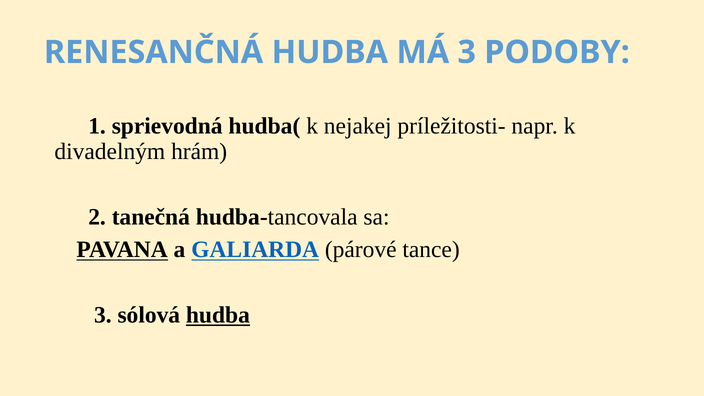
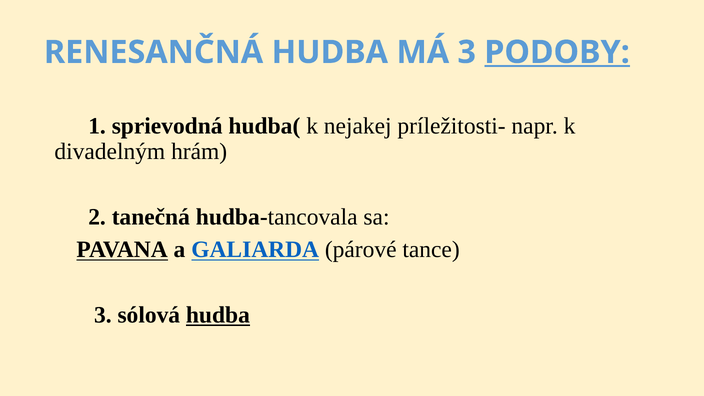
PODOBY underline: none -> present
